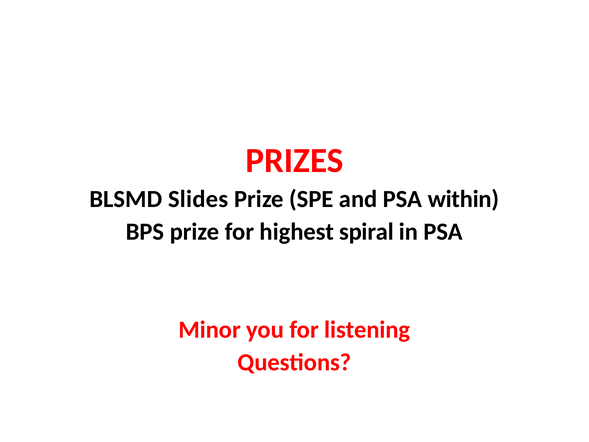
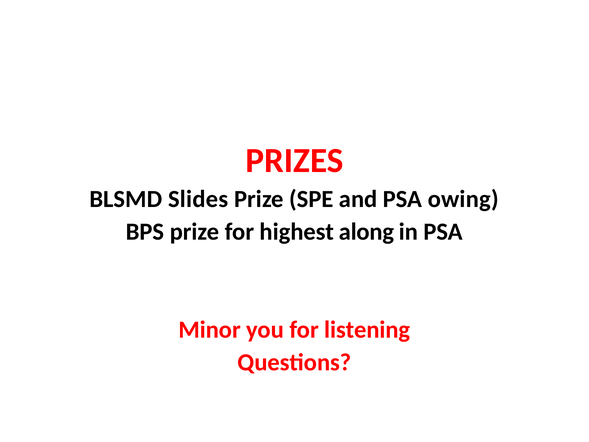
within: within -> owing
spiral: spiral -> along
